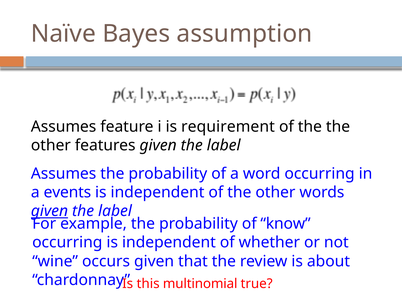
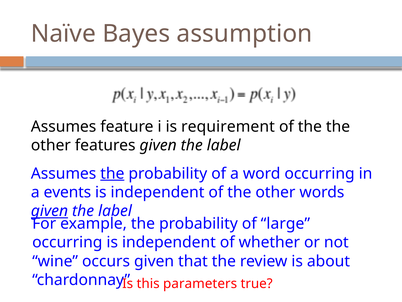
the at (112, 173) underline: none -> present
know: know -> large
multinomial: multinomial -> parameters
